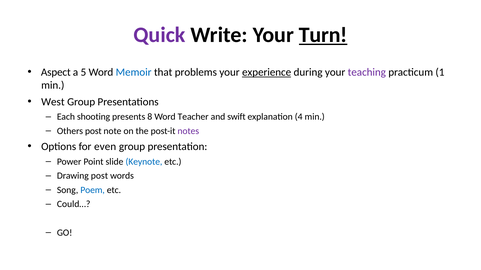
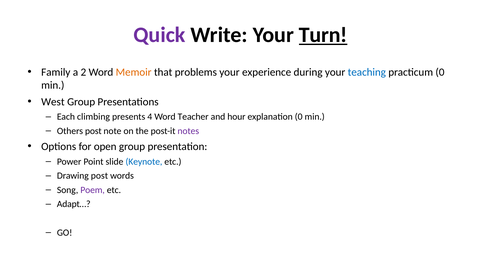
Aspect: Aspect -> Family
5: 5 -> 2
Memoir colour: blue -> orange
experience underline: present -> none
teaching colour: purple -> blue
practicum 1: 1 -> 0
shooting: shooting -> climbing
8: 8 -> 4
swift: swift -> hour
explanation 4: 4 -> 0
even: even -> open
Poem colour: blue -> purple
Could…: Could… -> Adapt…
